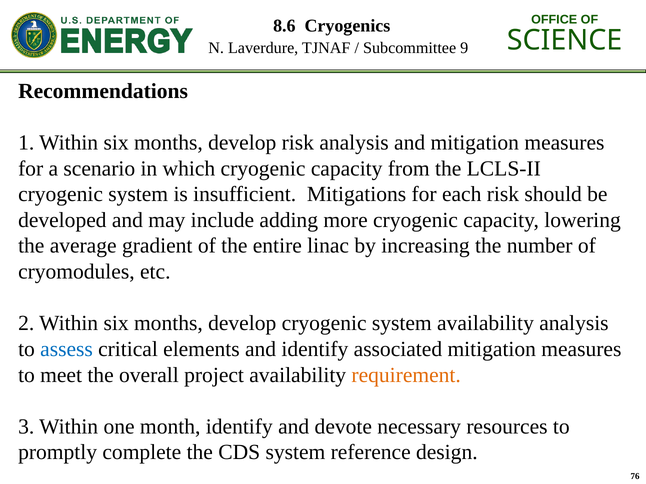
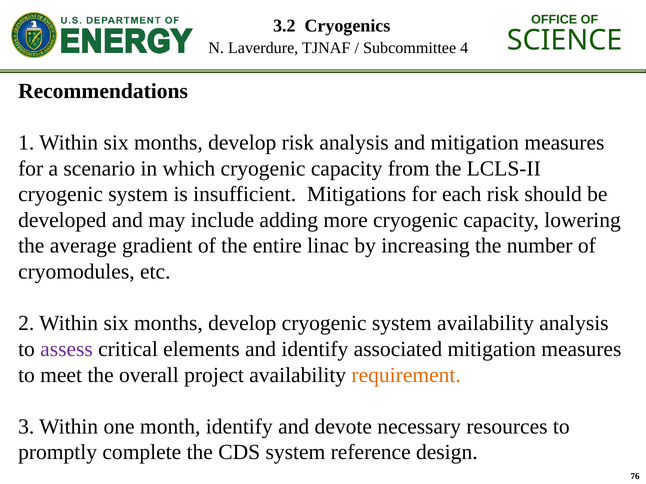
8.6: 8.6 -> 3.2
9: 9 -> 4
assess colour: blue -> purple
